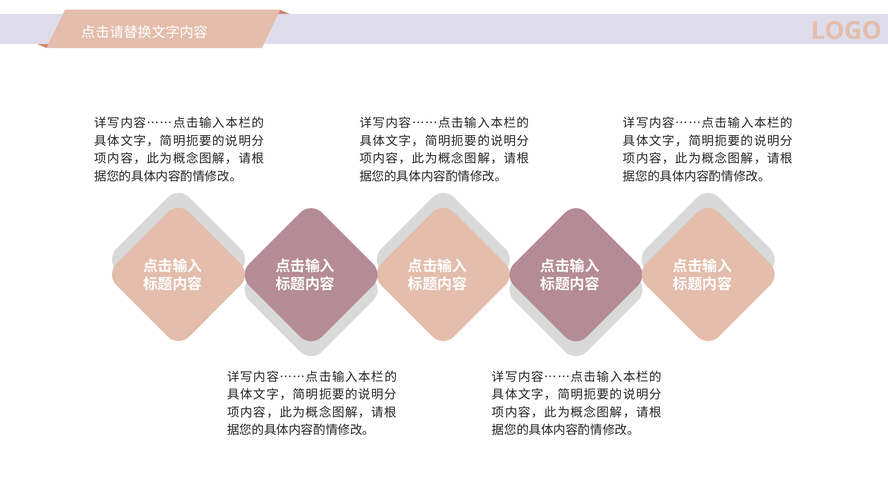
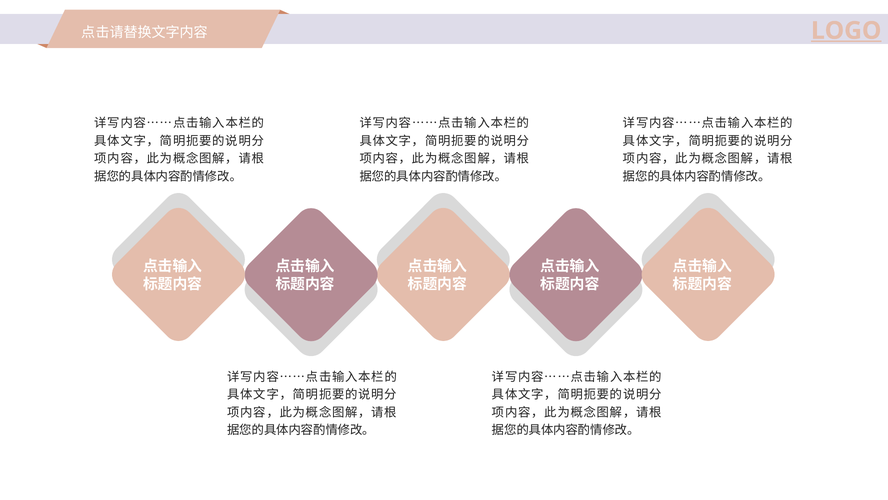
LOGO underline: none -> present
